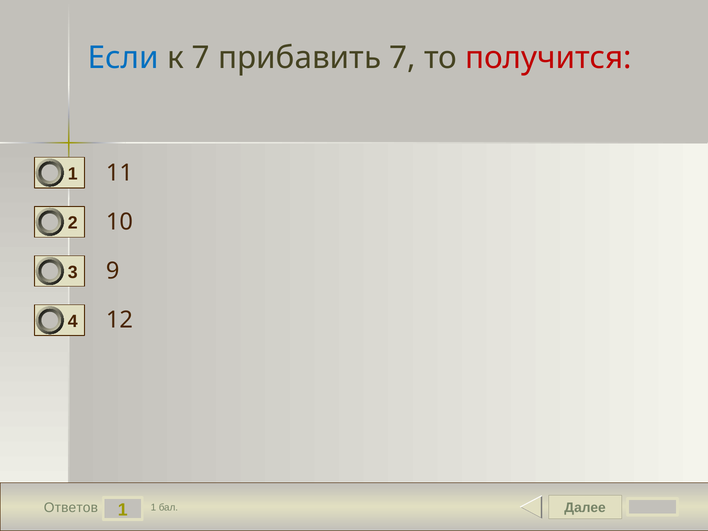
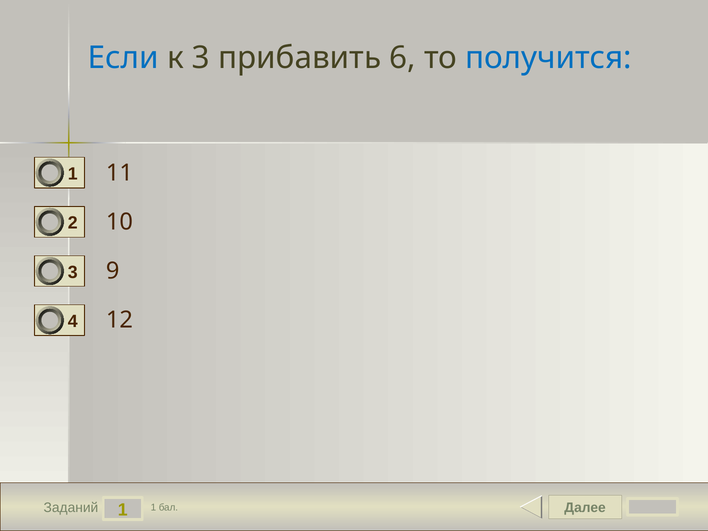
к 7: 7 -> 3
прибавить 7: 7 -> 6
получится colour: red -> blue
Ответов: Ответов -> Заданий
